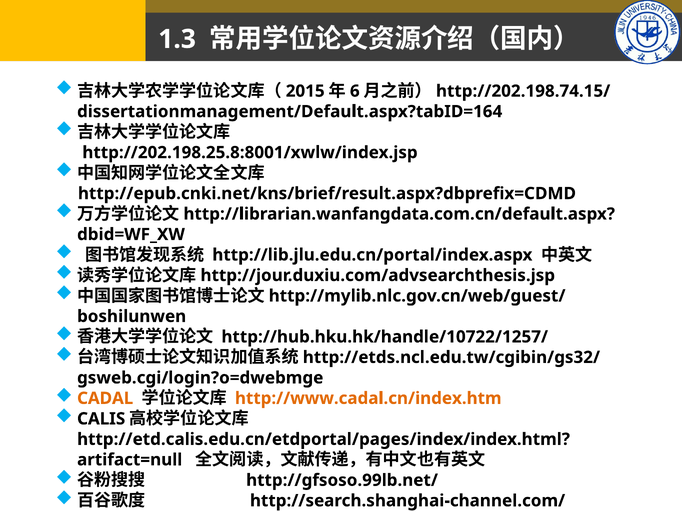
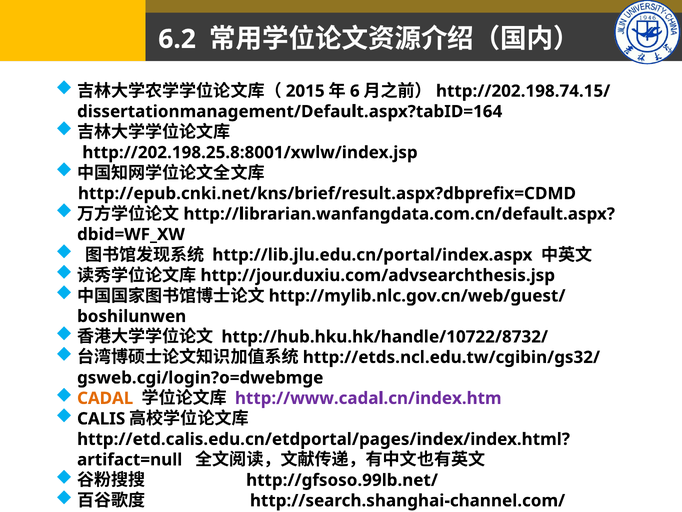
1.3: 1.3 -> 6.2
http://hub.hku.hk/handle/10722/1257/: http://hub.hku.hk/handle/10722/1257/ -> http://hub.hku.hk/handle/10722/8732/
http://www.cadal.cn/index.htm colour: orange -> purple
